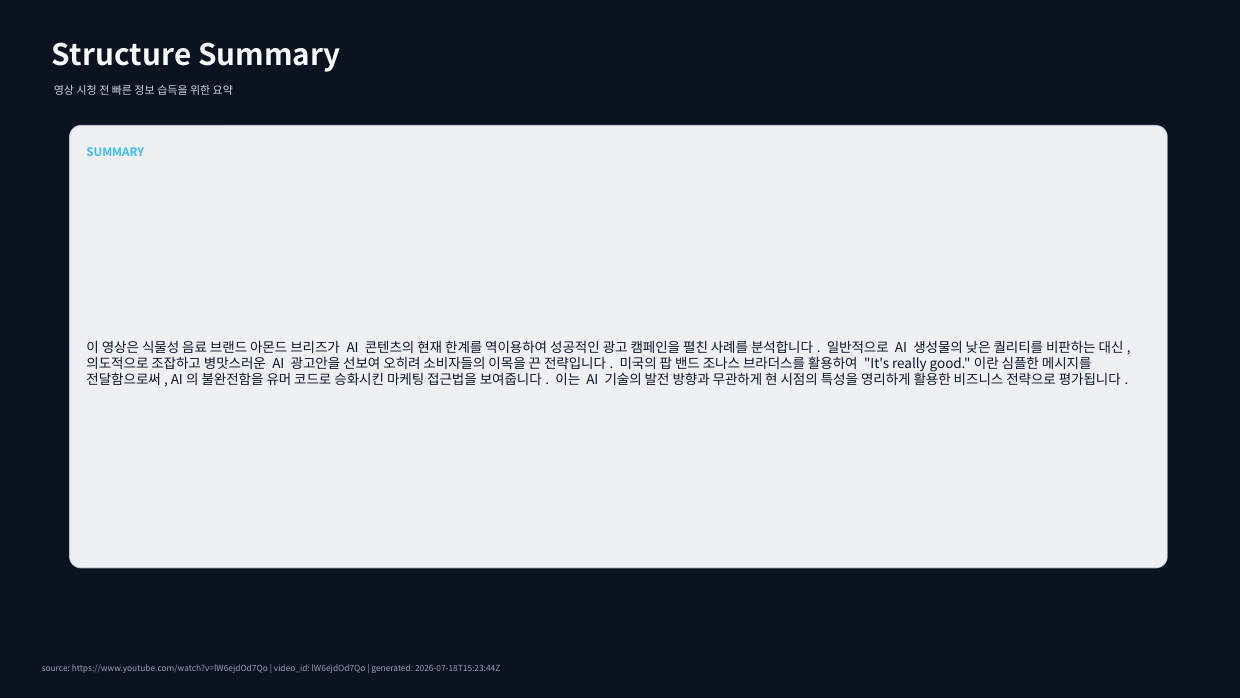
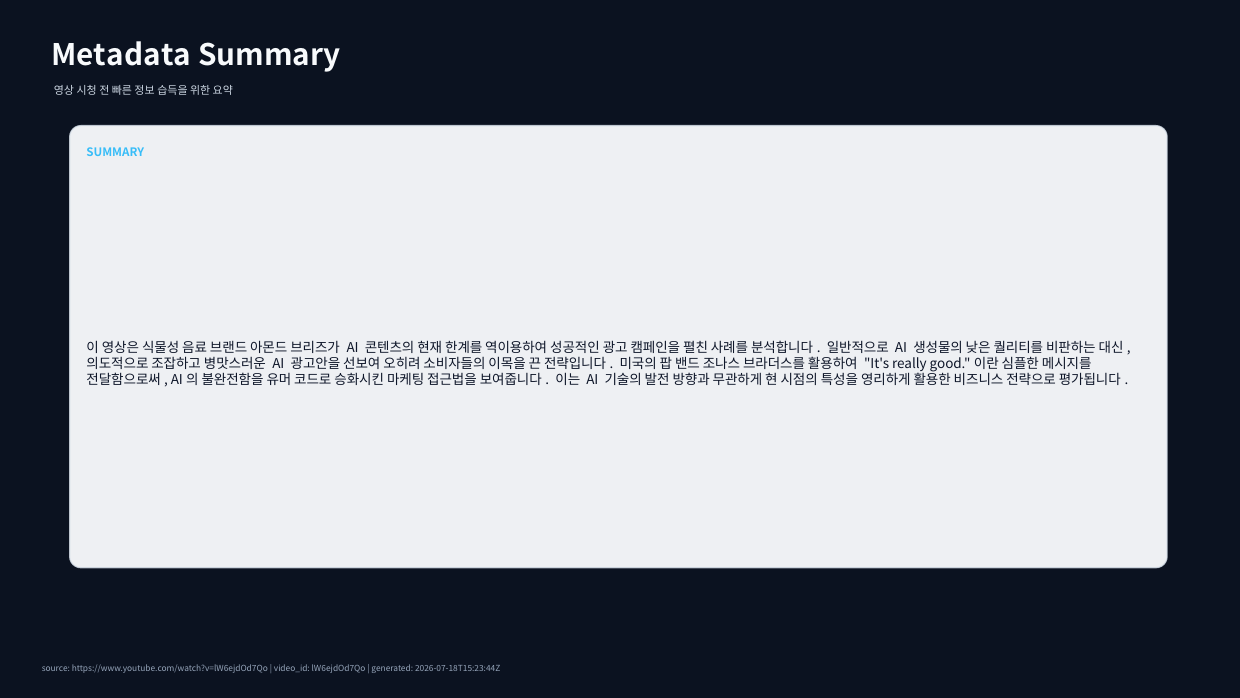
Structure: Structure -> Metadata
